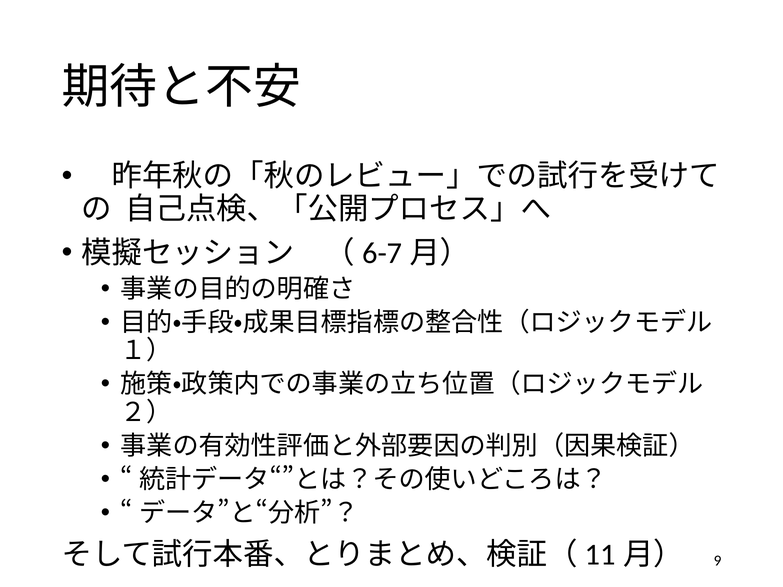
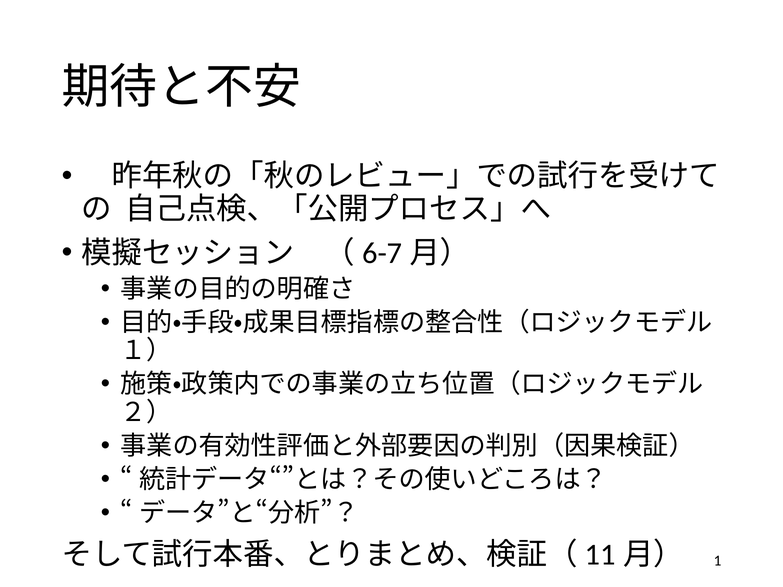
9: 9 -> 1
